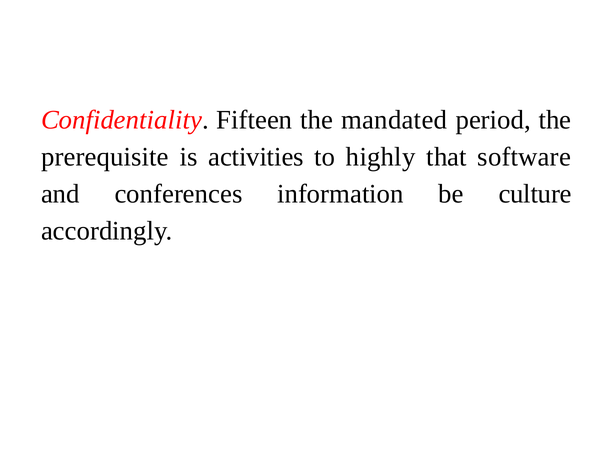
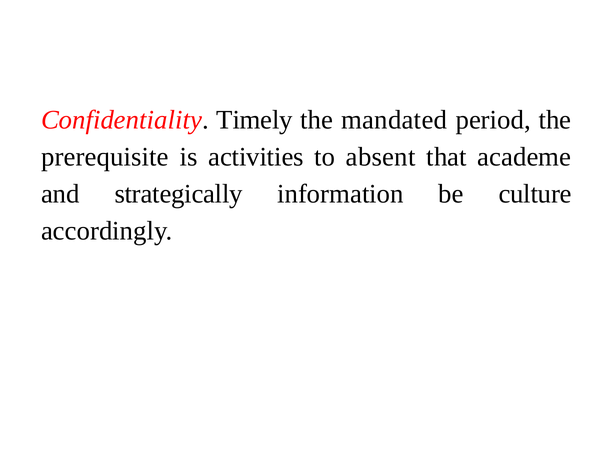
Fifteen: Fifteen -> Timely
highly: highly -> absent
software: software -> academe
conferences: conferences -> strategically
